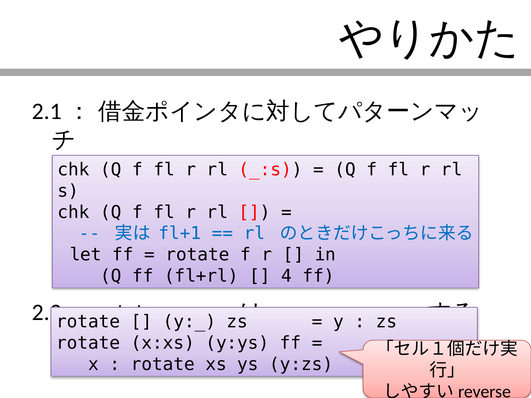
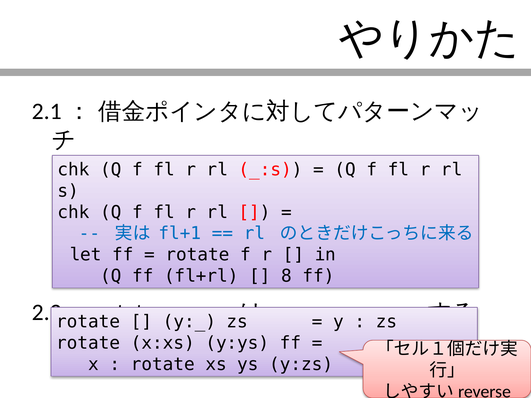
4: 4 -> 8
